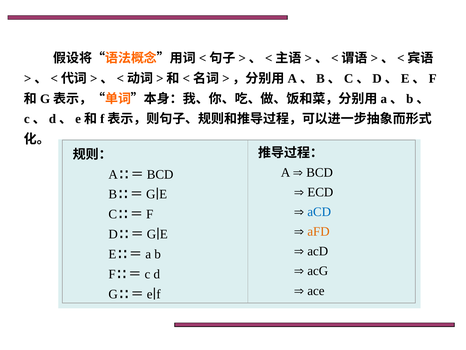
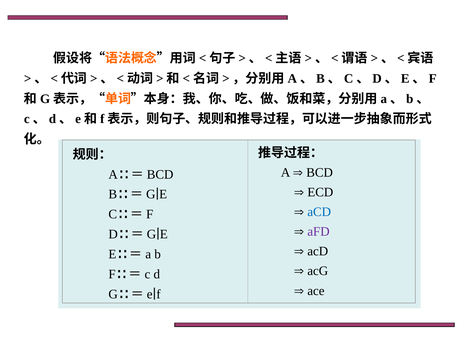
aFD colour: orange -> purple
